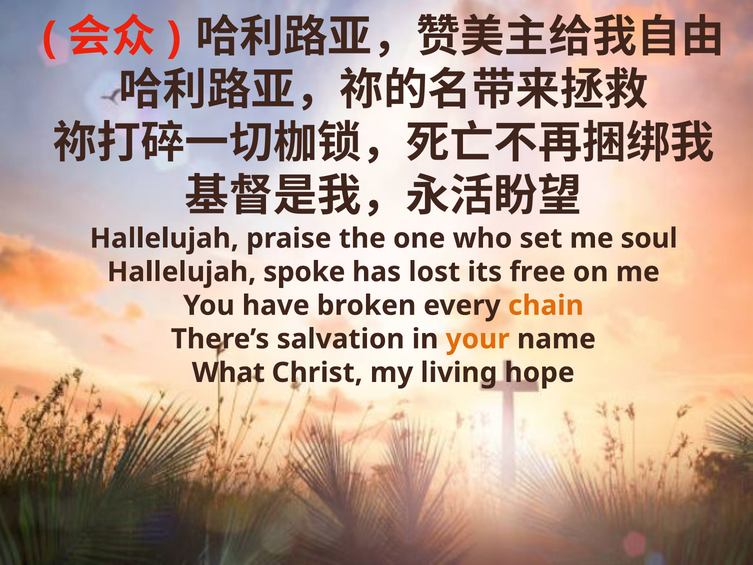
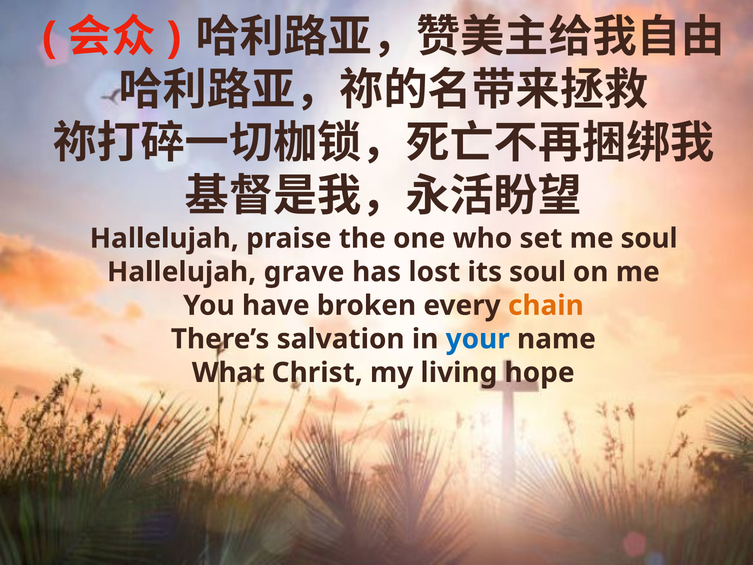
spoke: spoke -> grave
its free: free -> soul
your colour: orange -> blue
